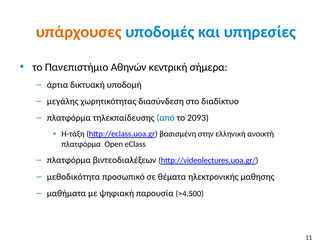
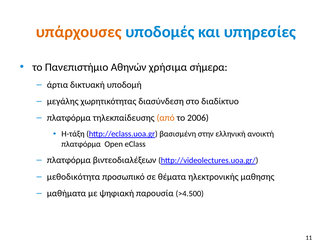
κεντρική: κεντρική -> χρήσιμα
από colour: blue -> orange
2093: 2093 -> 2006
